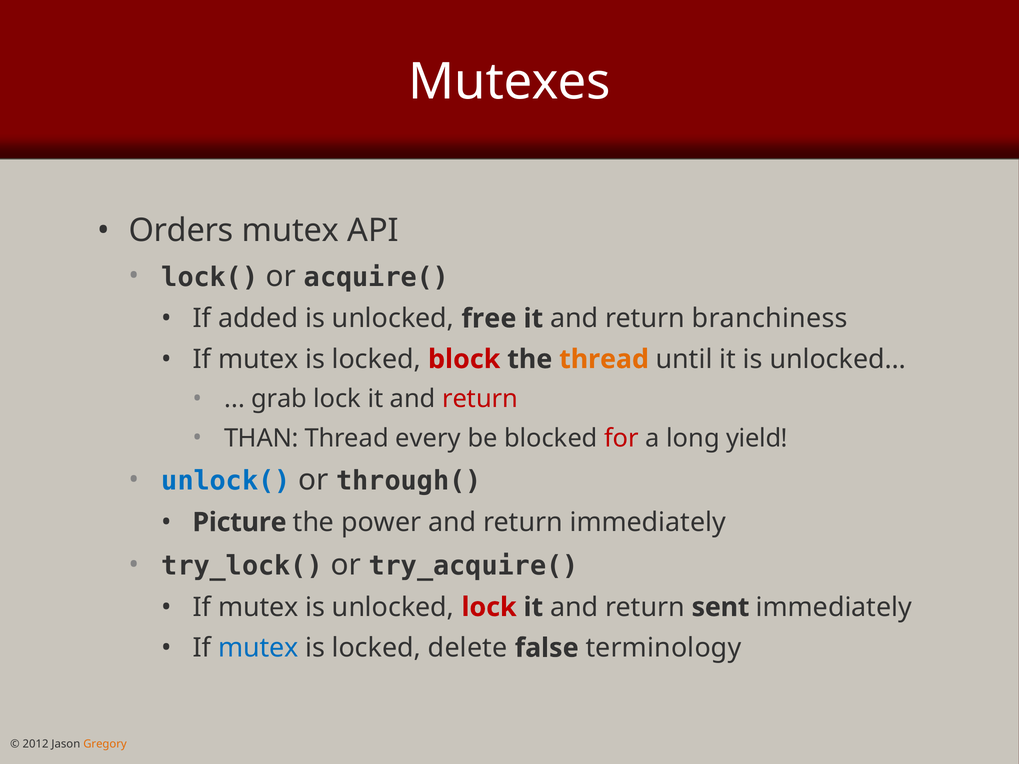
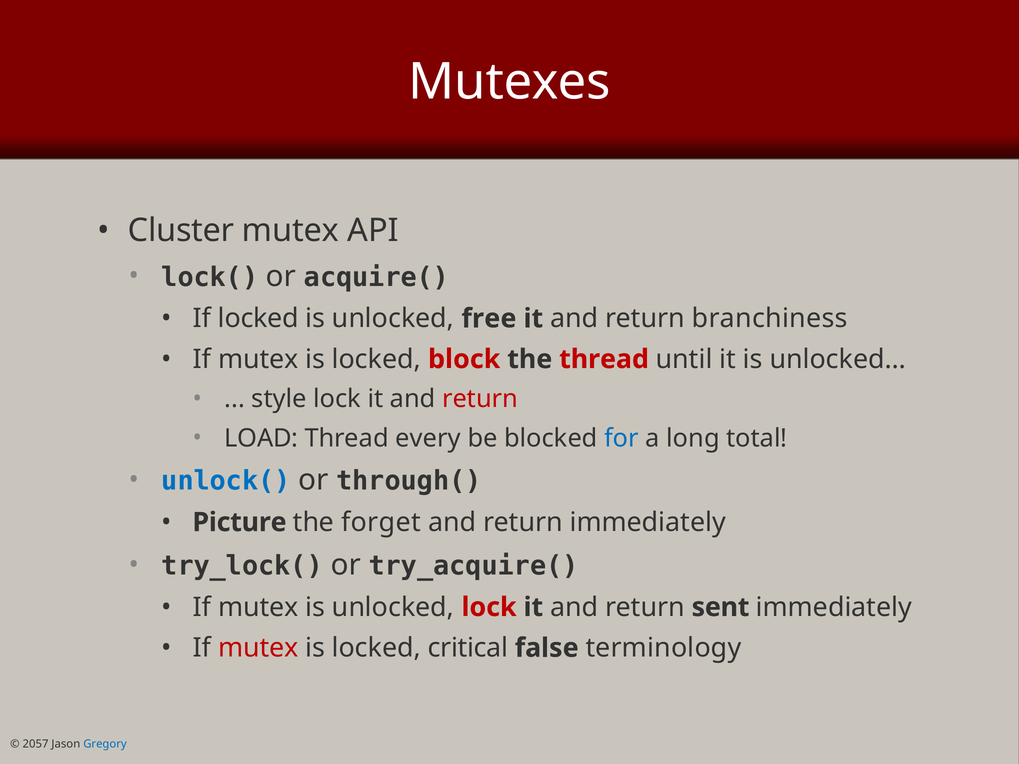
Orders: Orders -> Cluster
If added: added -> locked
thread at (604, 359) colour: orange -> red
grab: grab -> style
THAN: THAN -> LOAD
for colour: red -> blue
yield: yield -> total
power: power -> forget
mutex at (258, 648) colour: blue -> red
delete: delete -> critical
2012: 2012 -> 2057
Gregory colour: orange -> blue
